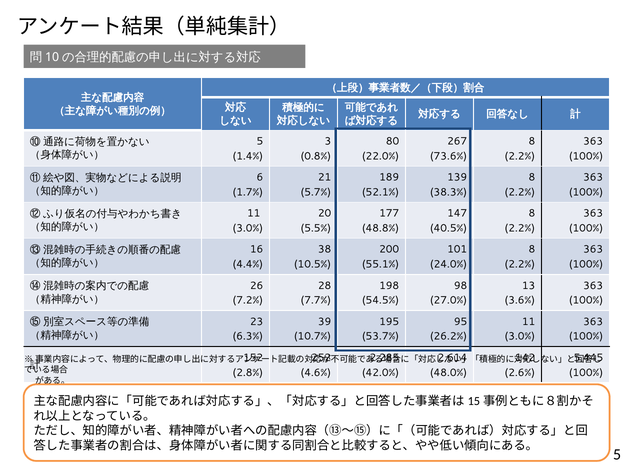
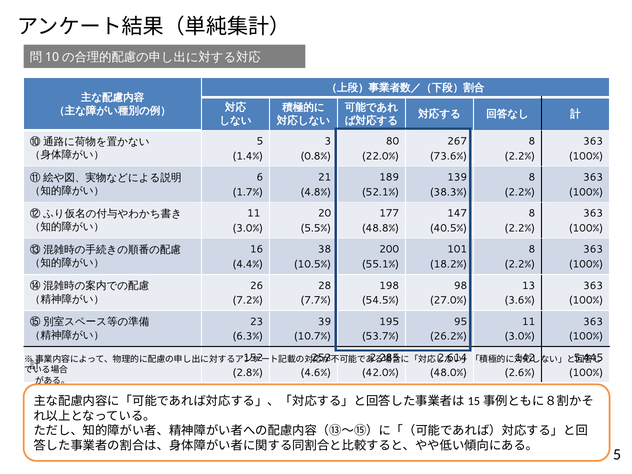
5.7%: 5.7% -> 4.8%
24.0%: 24.0% -> 18.2%
